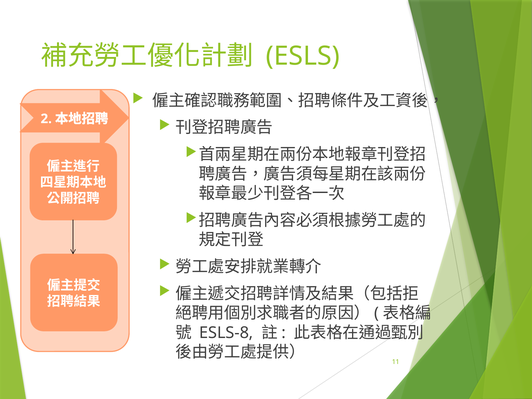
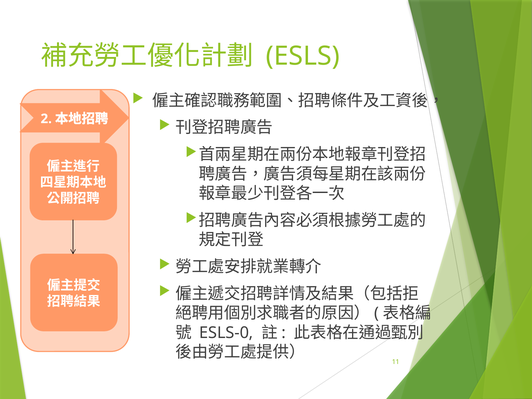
ESLS-8: ESLS-8 -> ESLS-0
